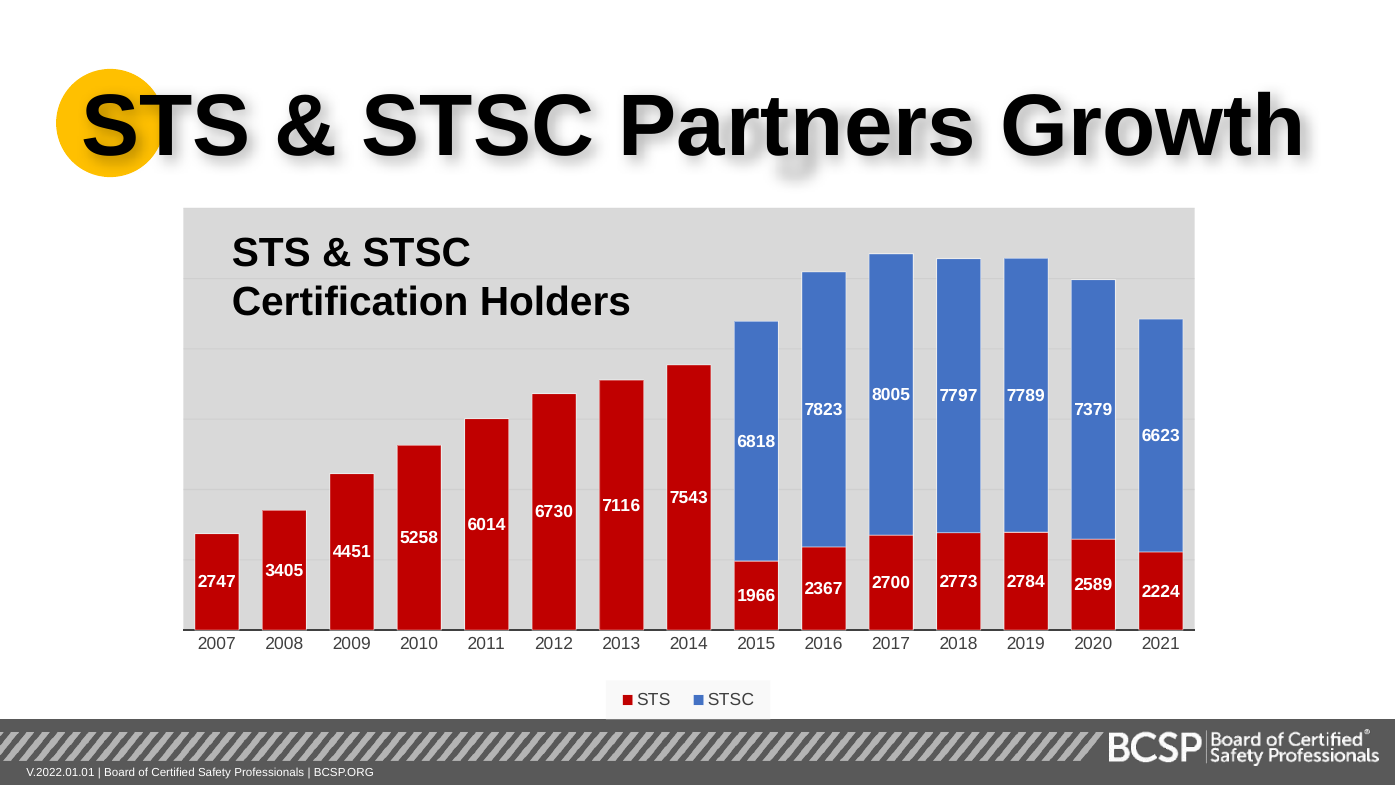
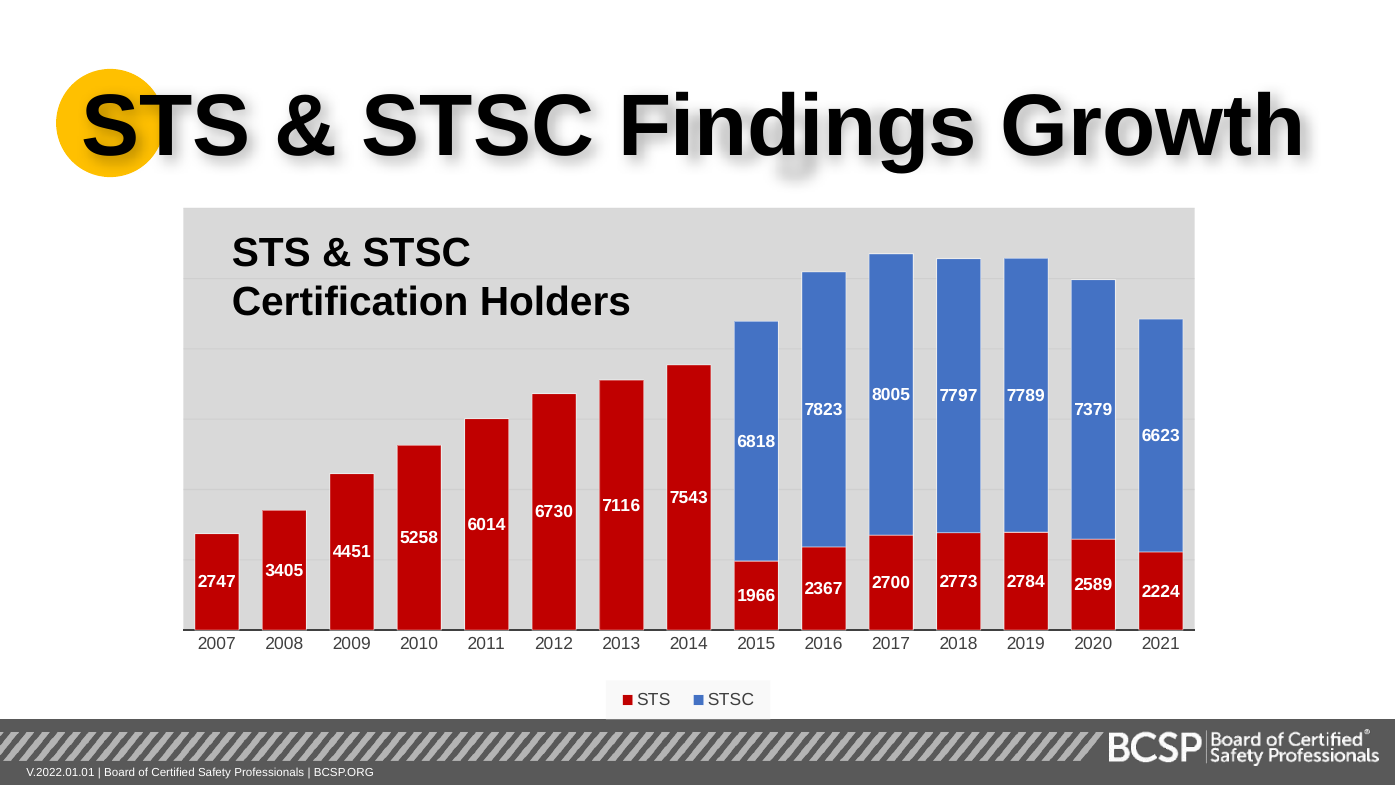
Partners: Partners -> Findings
